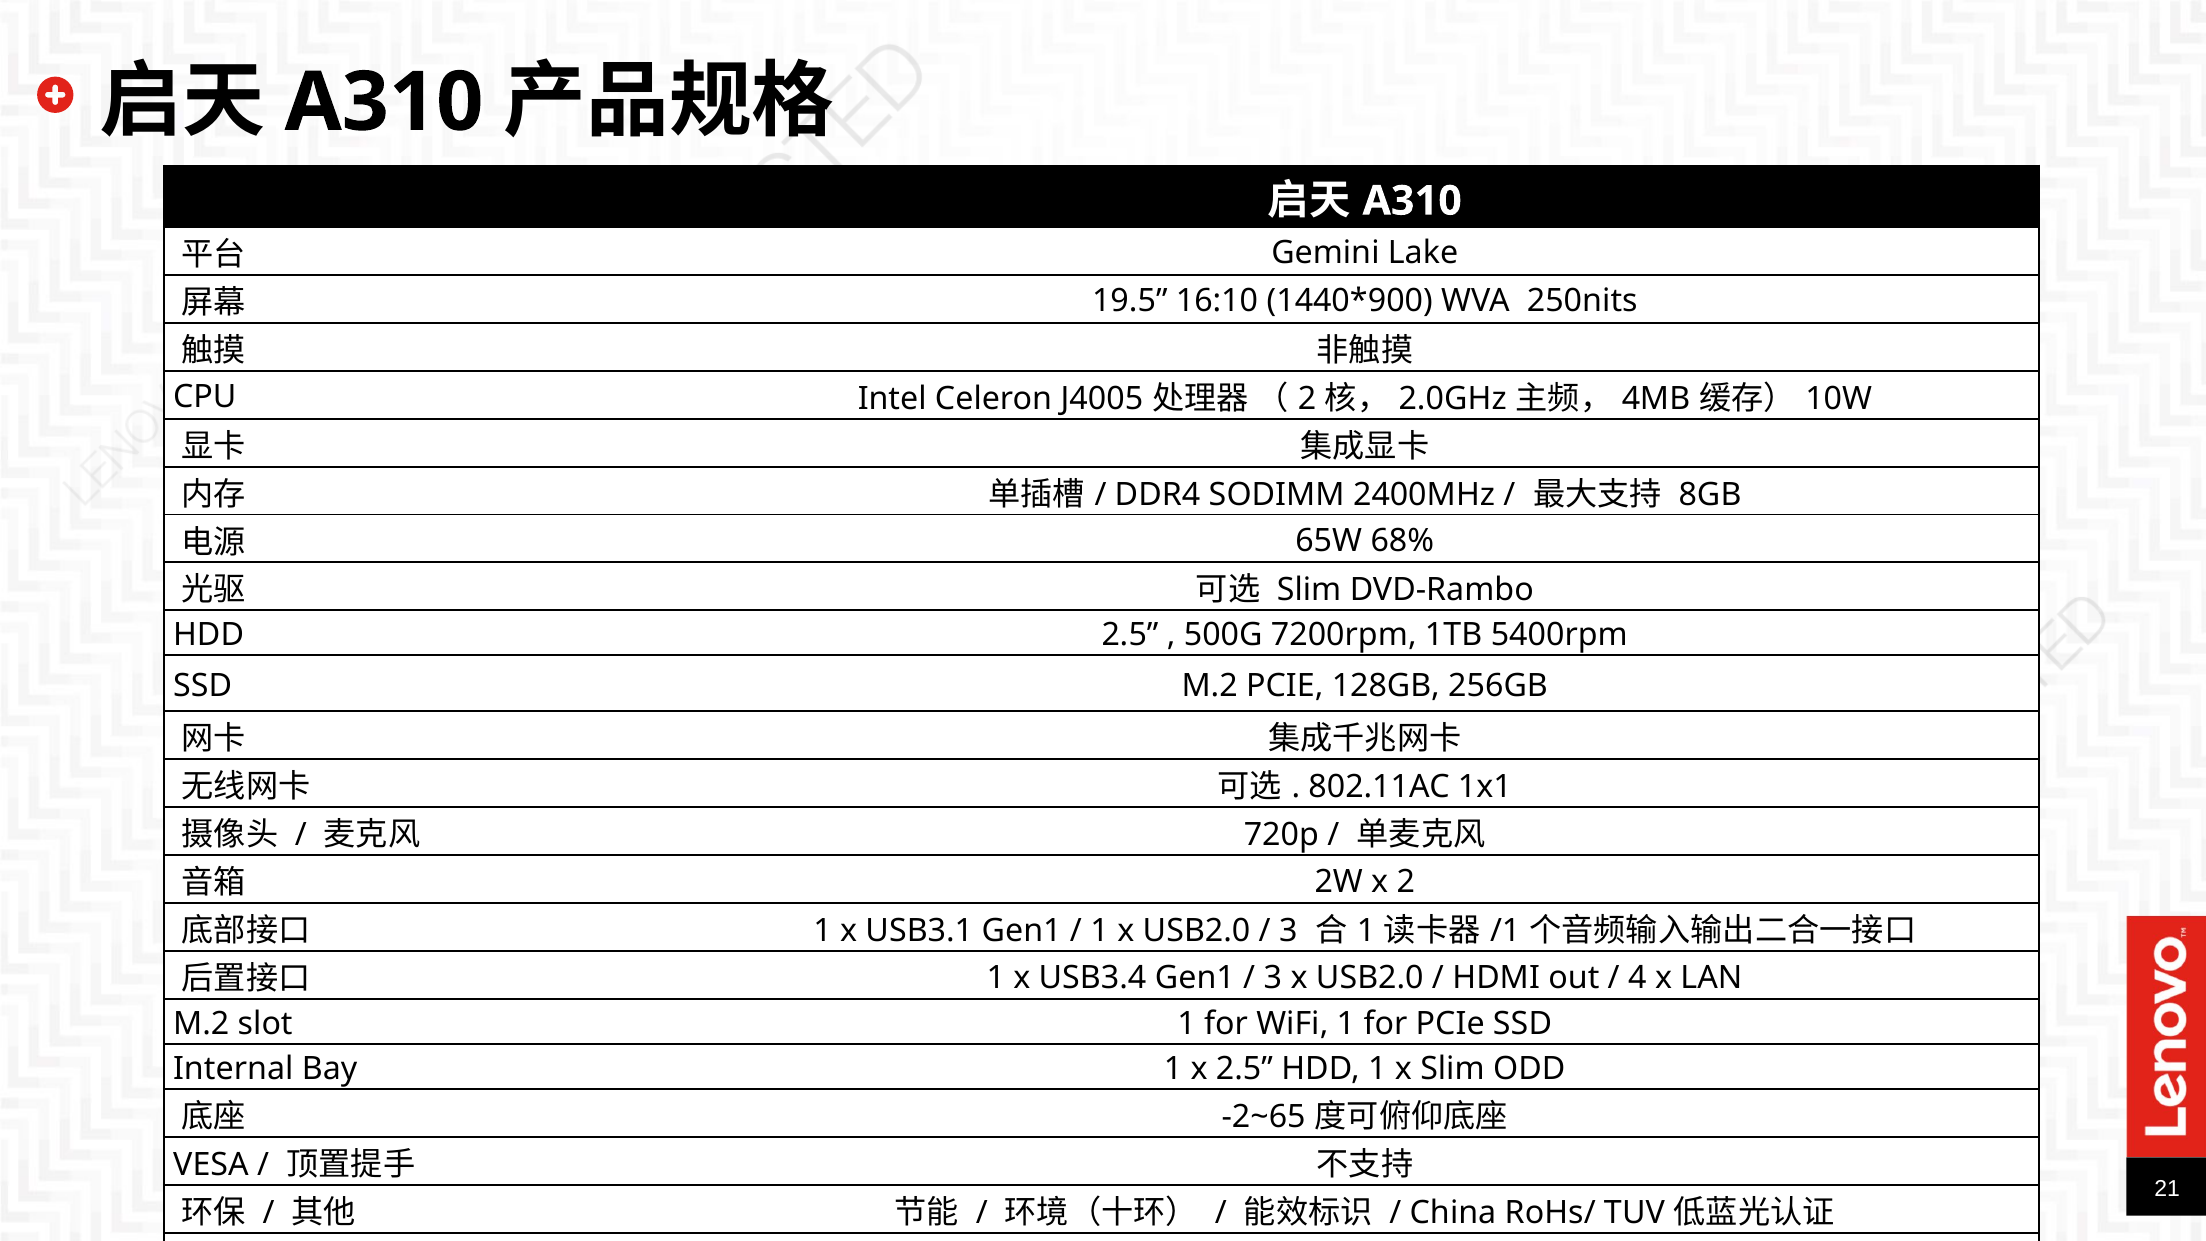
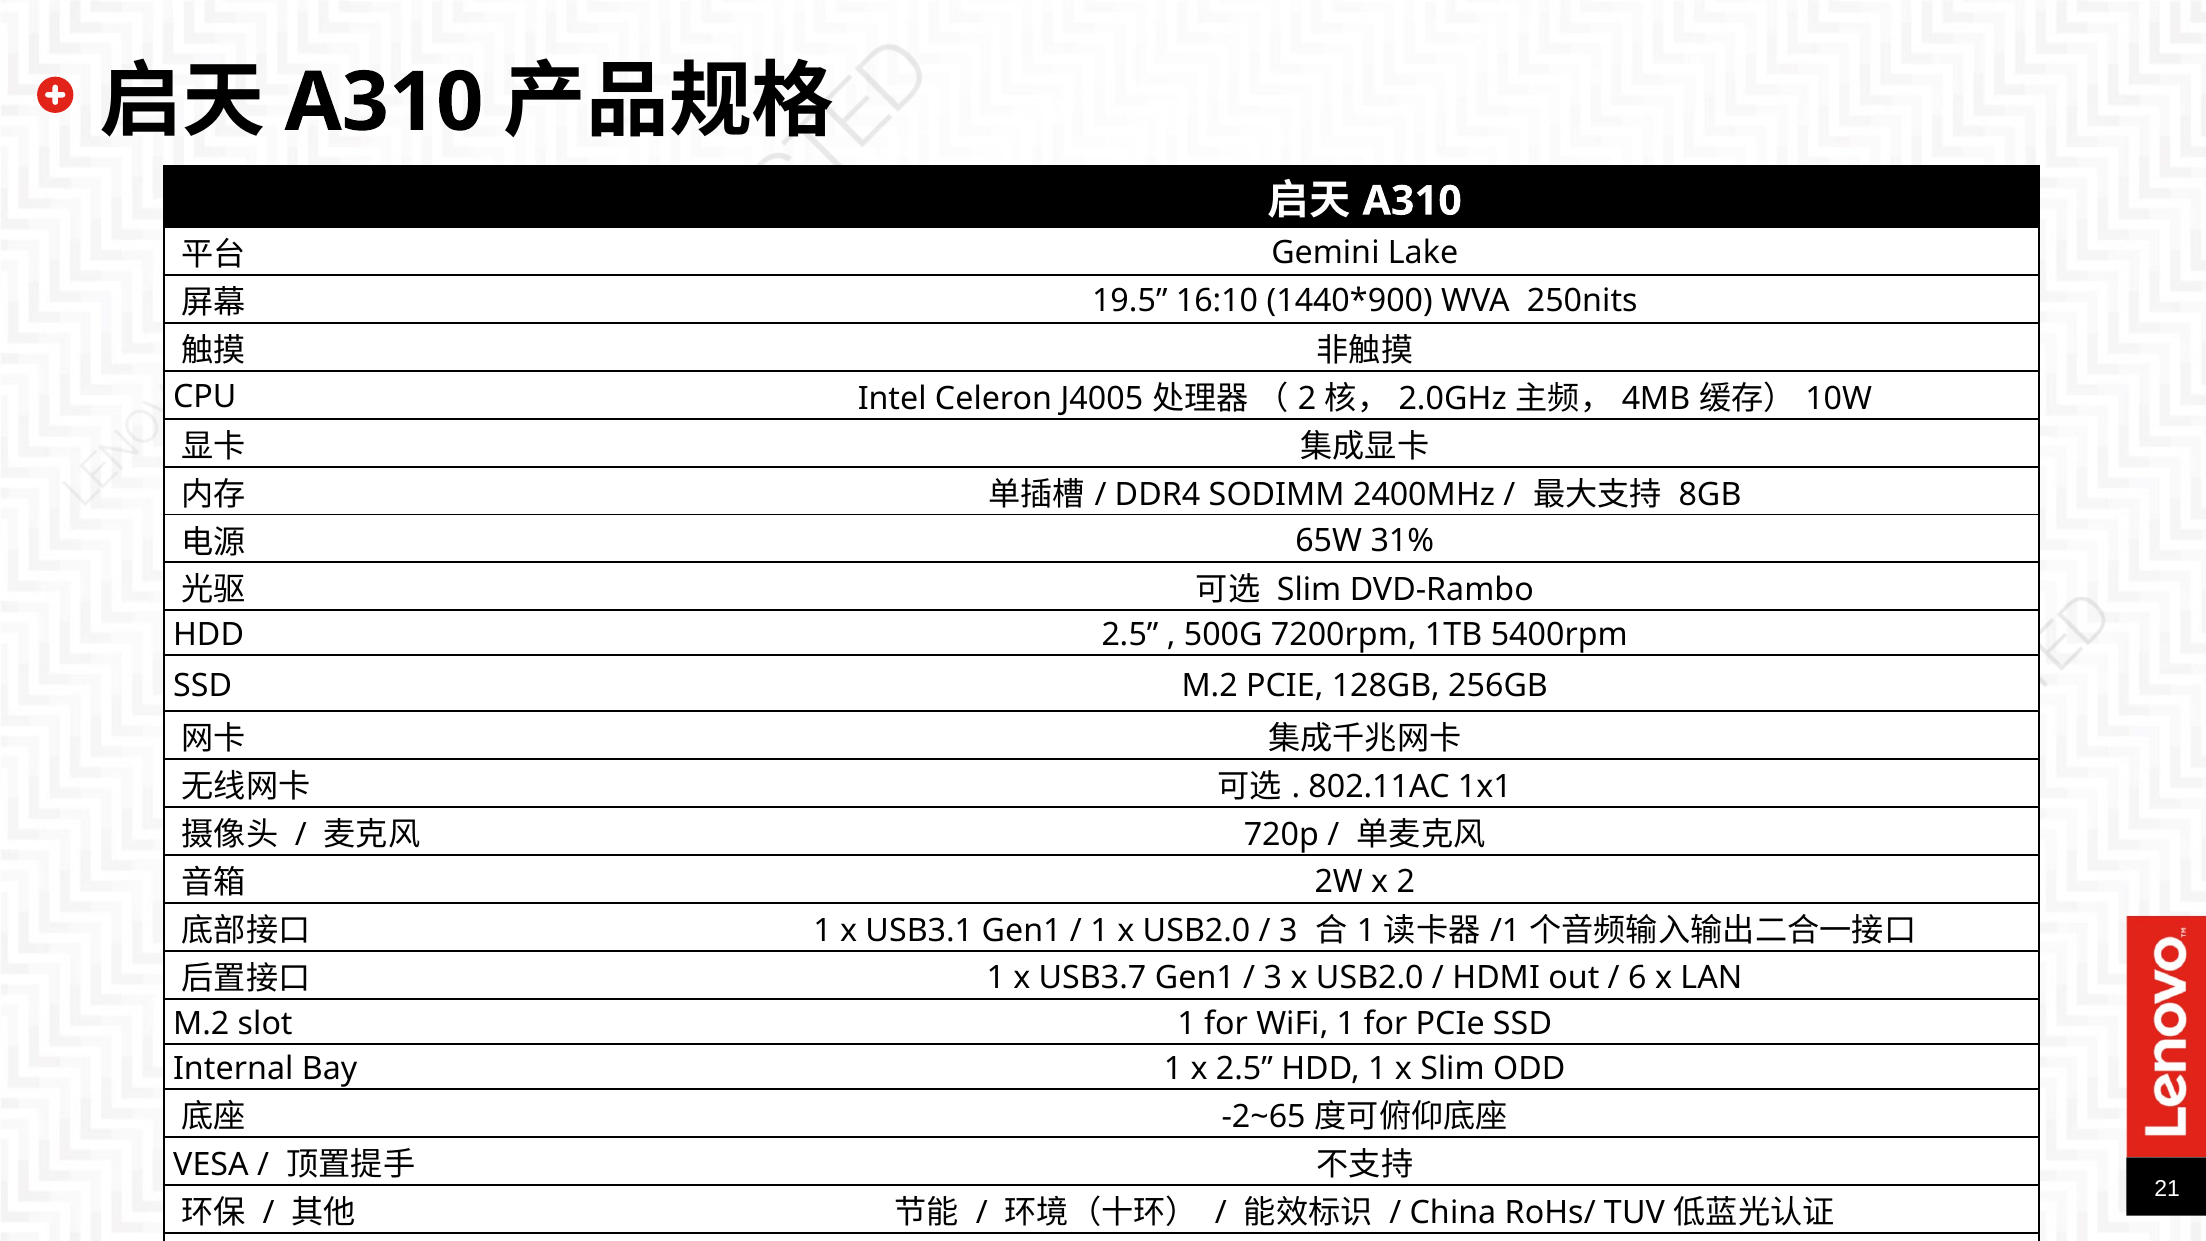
68%: 68% -> 31%
USB3.4: USB3.4 -> USB3.7
4: 4 -> 6
